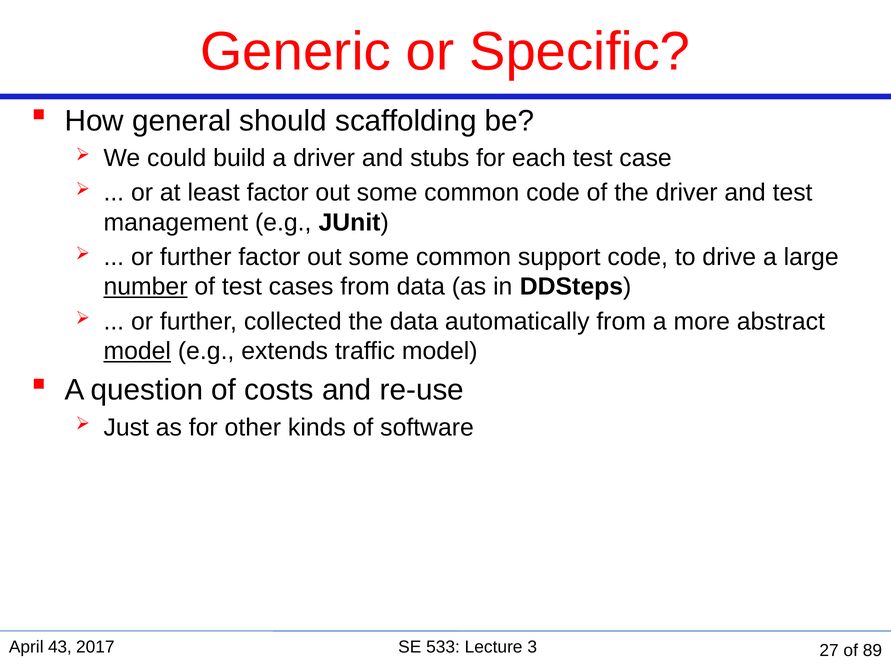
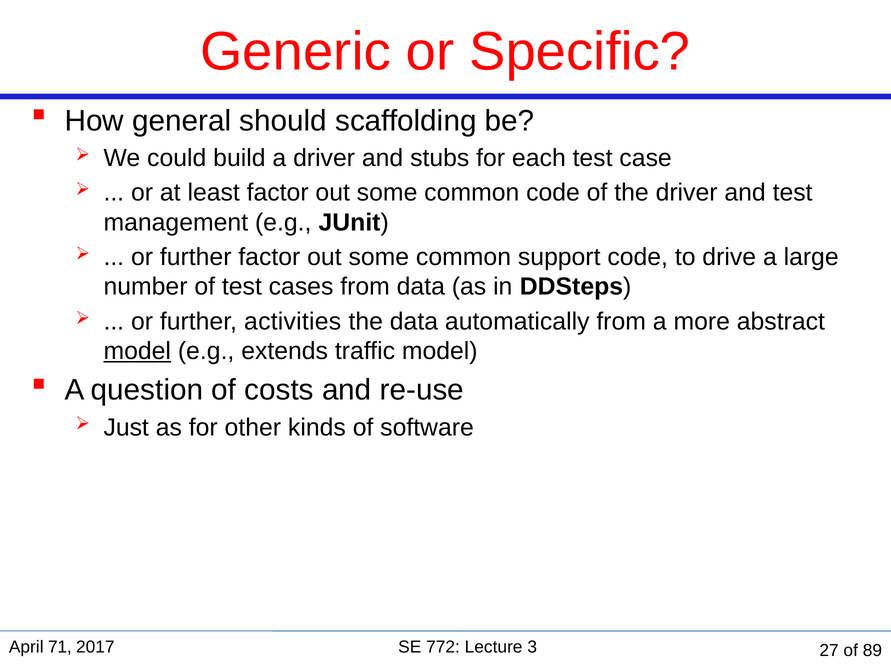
number underline: present -> none
collected: collected -> activities
43: 43 -> 71
533: 533 -> 772
